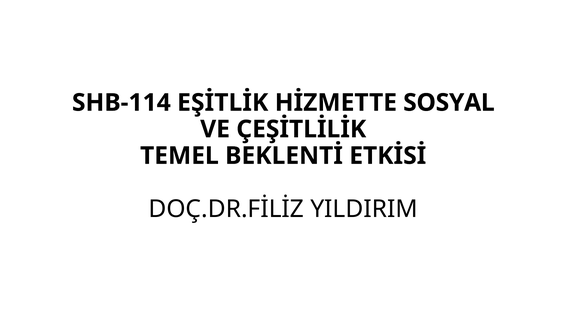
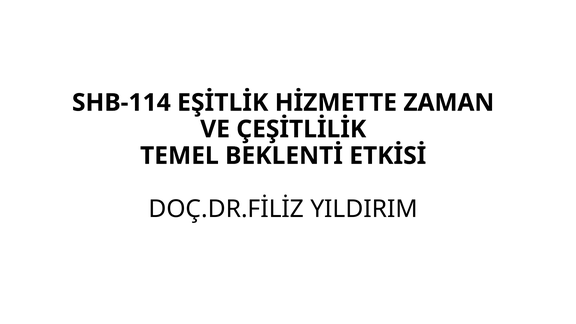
SOSYAL: SOSYAL -> ZAMAN
